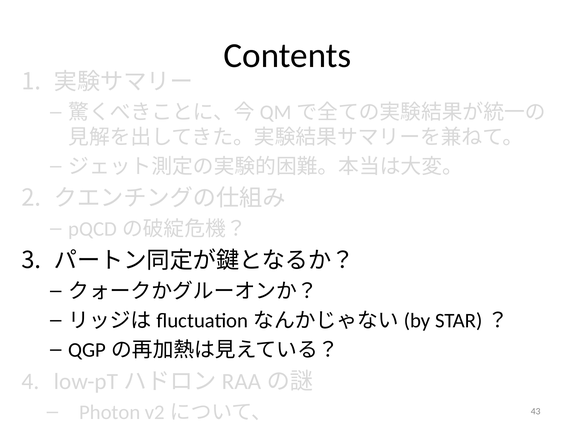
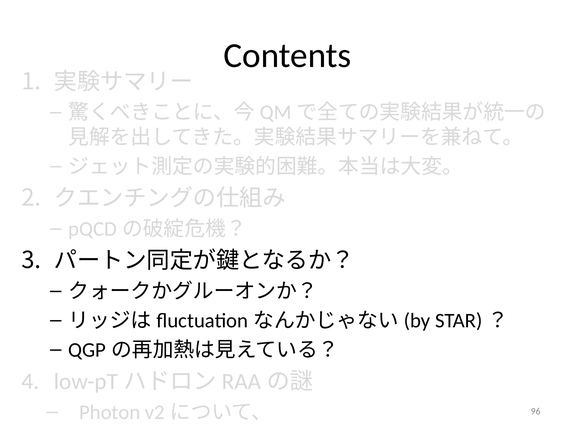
43: 43 -> 96
